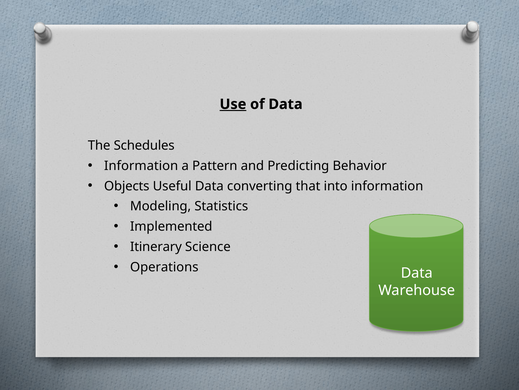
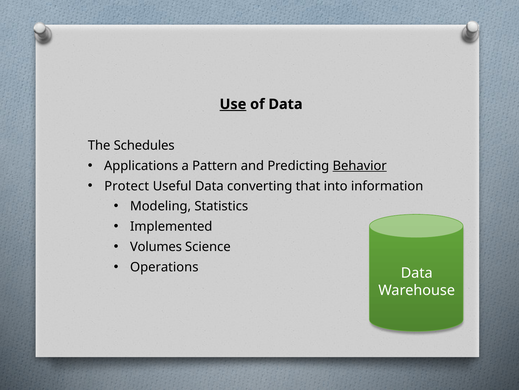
Information at (141, 165): Information -> Applications
Behavior underline: none -> present
Objects: Objects -> Protect
Itinerary: Itinerary -> Volumes
